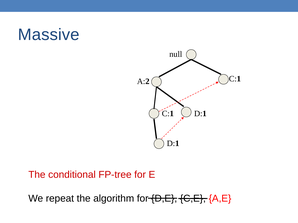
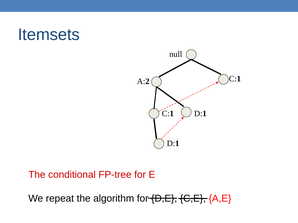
Massive: Massive -> Itemsets
